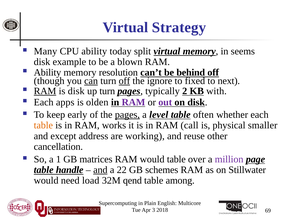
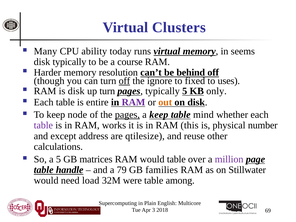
Strategy: Strategy -> Clusters
split: split -> runs
disk example: example -> typically
blown: blown -> course
Ability at (47, 73): Ability -> Harder
can underline: present -> none
next: next -> uses
RAM at (45, 91) underline: present -> none
typically 2: 2 -> 5
with: with -> only
apps at (65, 102): apps -> table
olden: olden -> entire
out colour: purple -> orange
early: early -> node
a level: level -> keep
often: often -> mind
table at (43, 125) colour: orange -> purple
call: call -> this
smaller: smaller -> number
working: working -> qtilesize
cancellation: cancellation -> calculations
a 1: 1 -> 5
and at (100, 170) underline: present -> none
22: 22 -> 79
schemes: schemes -> families
qend: qend -> were
